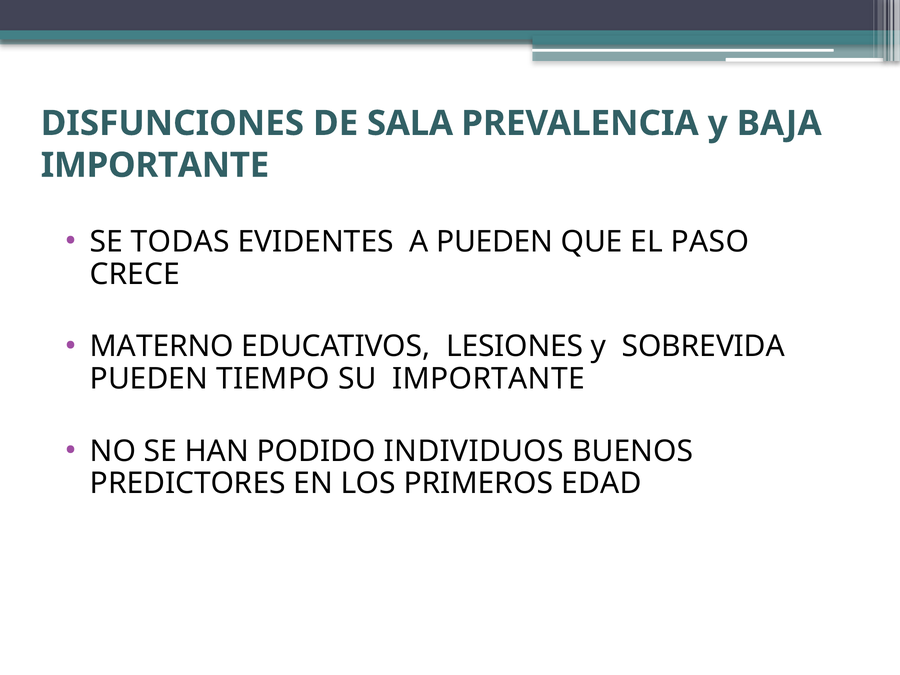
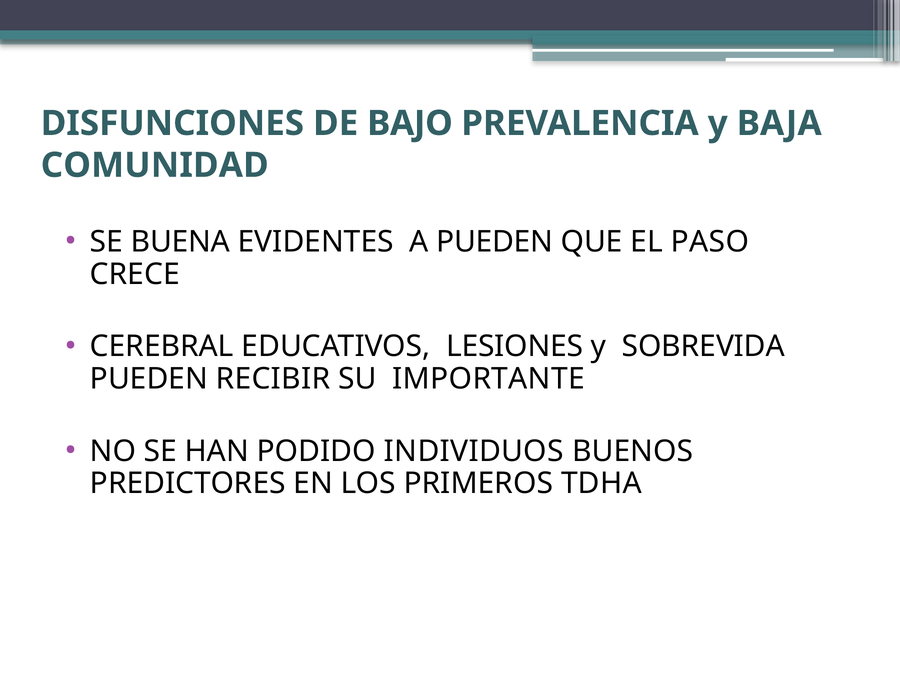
SALA: SALA -> BAJO
IMPORTANTE at (155, 165): IMPORTANTE -> COMUNIDAD
TODAS: TODAS -> BUENA
MATERNO: MATERNO -> CEREBRAL
TIEMPO: TIEMPO -> RECIBIR
EDAD: EDAD -> TDHA
